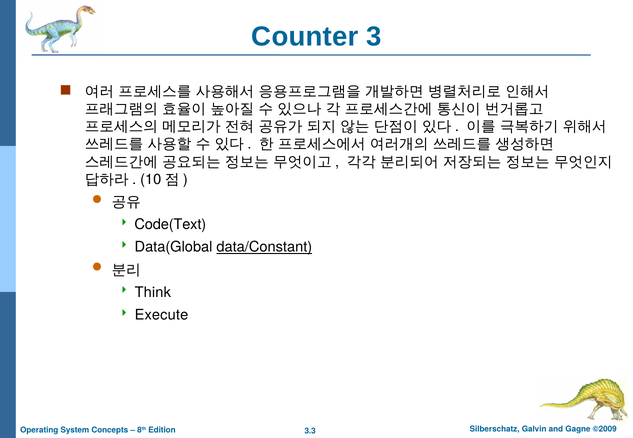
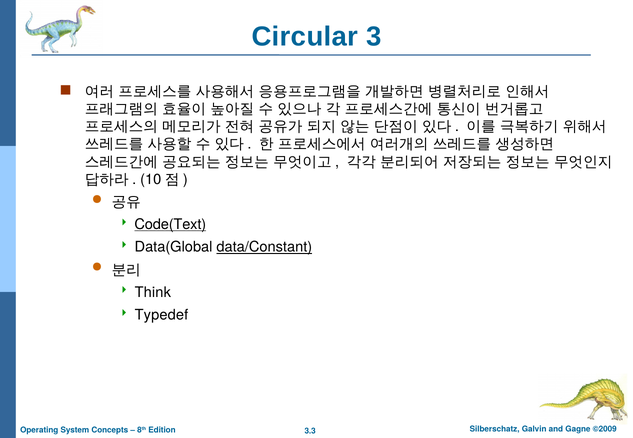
Counter: Counter -> Circular
Code(Text underline: none -> present
Execute: Execute -> Typedef
